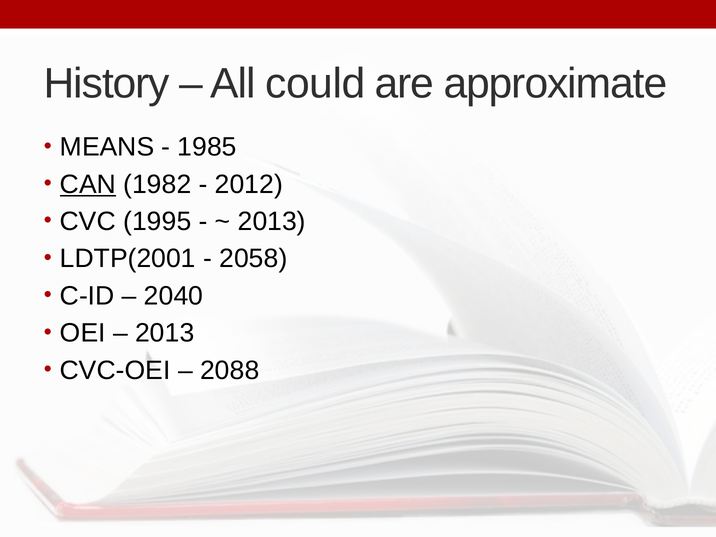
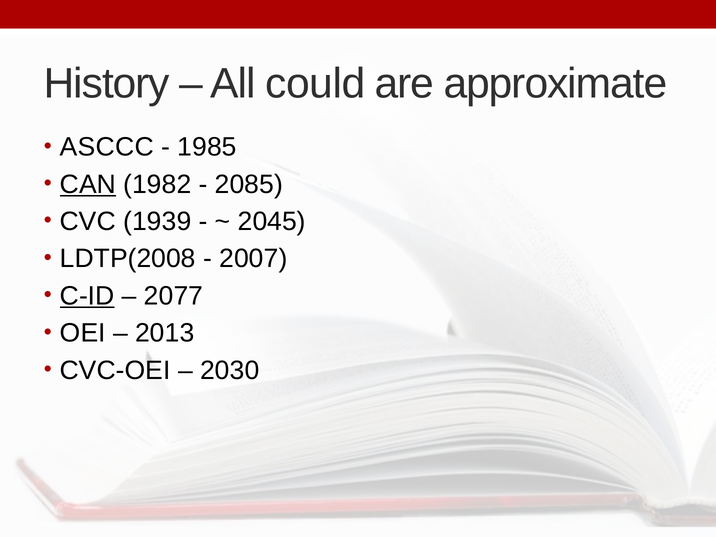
MEANS: MEANS -> ASCCC
2012: 2012 -> 2085
1995: 1995 -> 1939
2013 at (272, 222): 2013 -> 2045
LDTP(2001: LDTP(2001 -> LDTP(2008
2058: 2058 -> 2007
C-ID underline: none -> present
2040: 2040 -> 2077
2088: 2088 -> 2030
